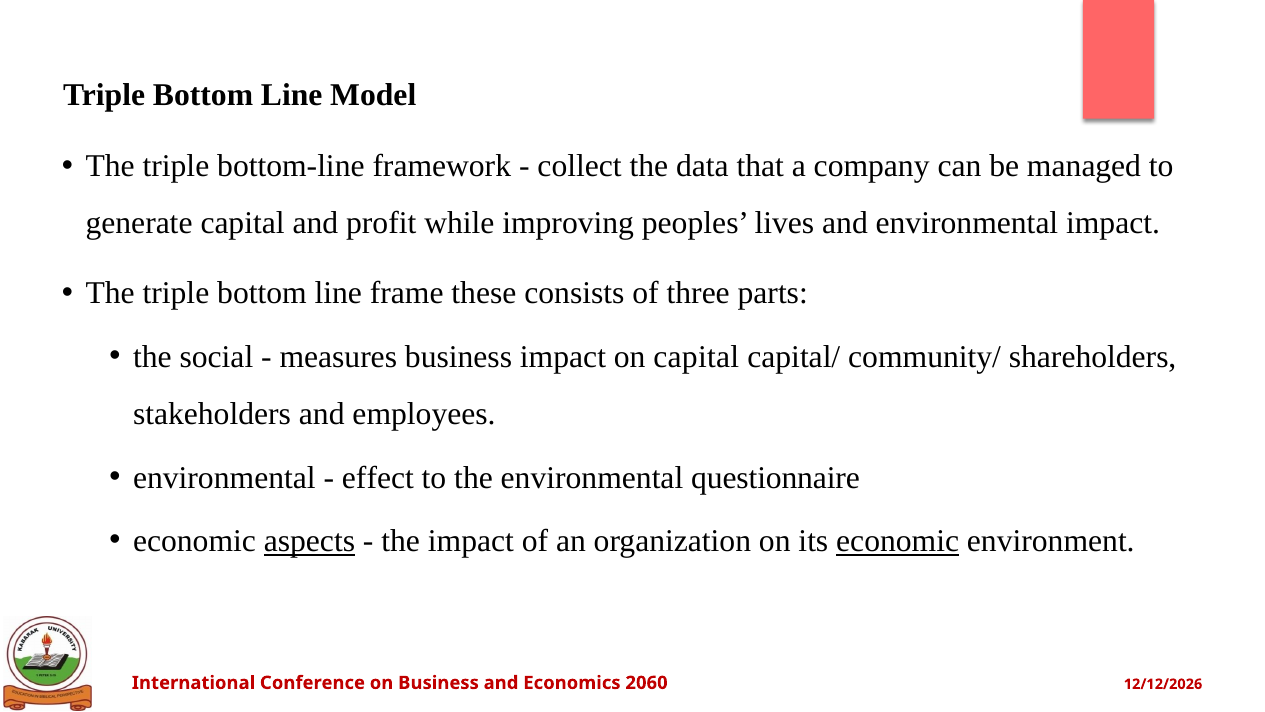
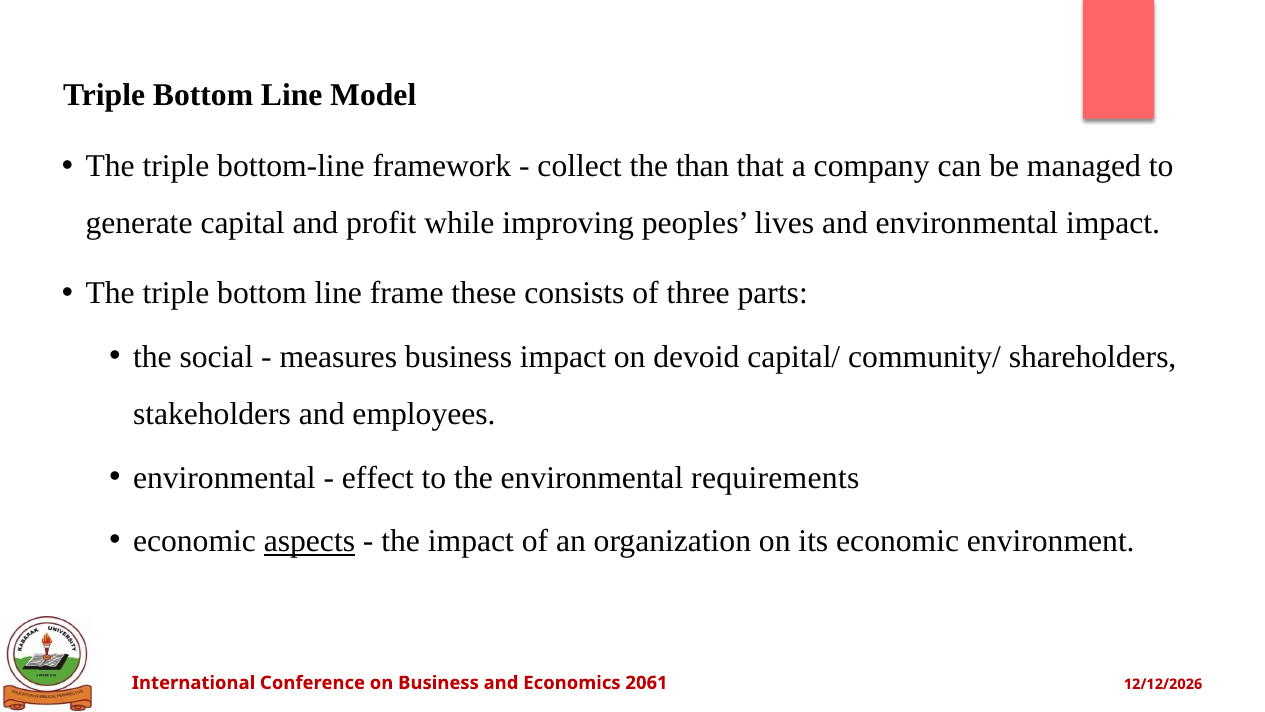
data: data -> than
on capital: capital -> devoid
questionnaire: questionnaire -> requirements
economic at (898, 541) underline: present -> none
2060: 2060 -> 2061
